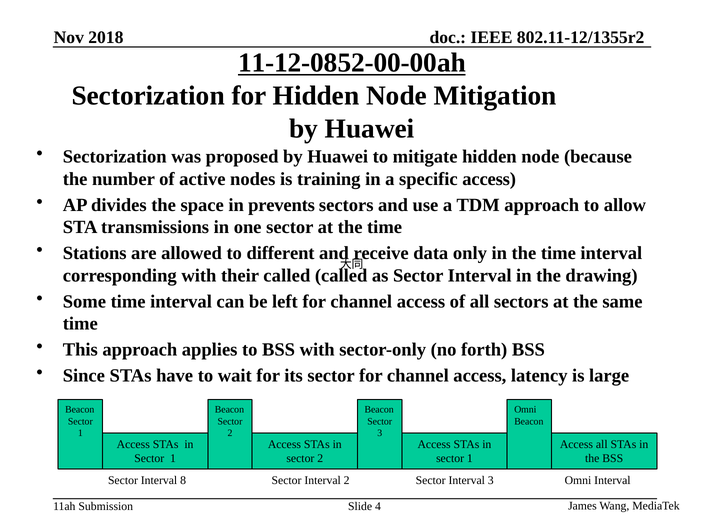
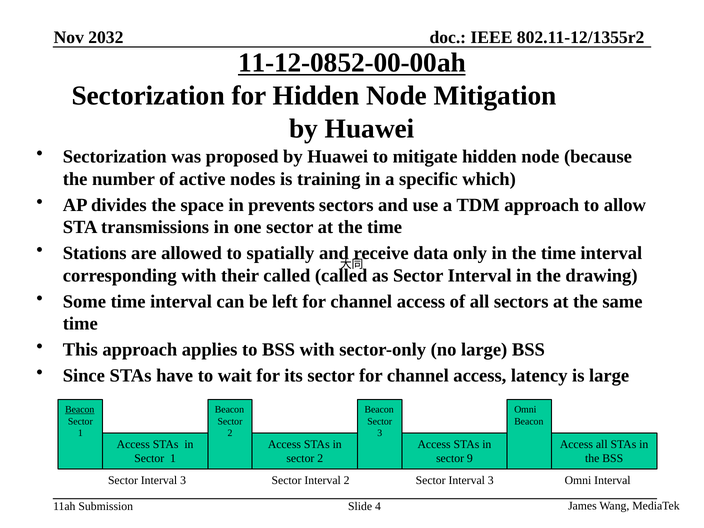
2018: 2018 -> 2032
specific access: access -> which
different: different -> spatially
no forth: forth -> large
Beacon at (80, 410) underline: none -> present
1 at (470, 458): 1 -> 9
8 at (183, 480): 8 -> 3
